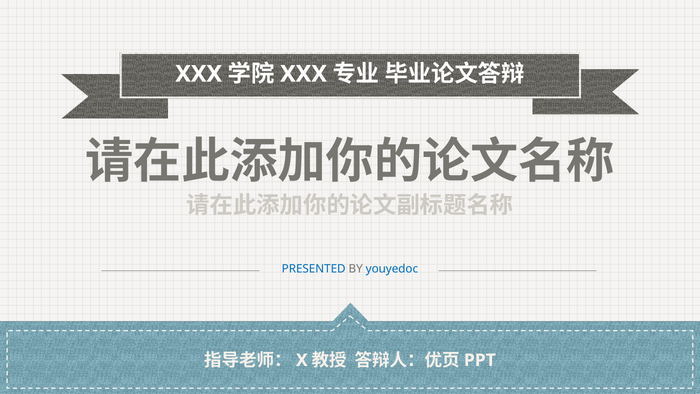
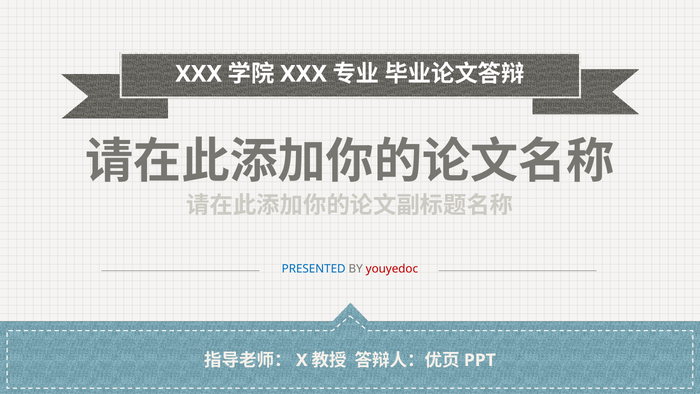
youyedoc colour: blue -> red
